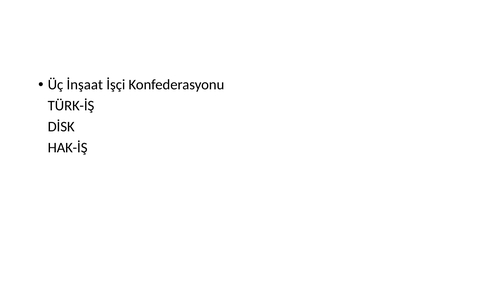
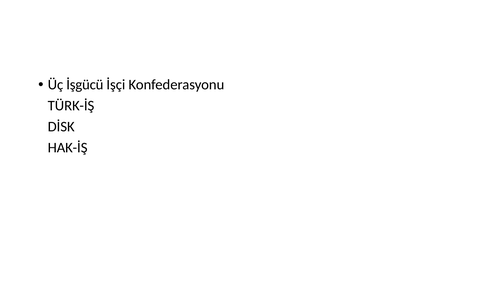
İnşaat: İnşaat -> İşgücü
